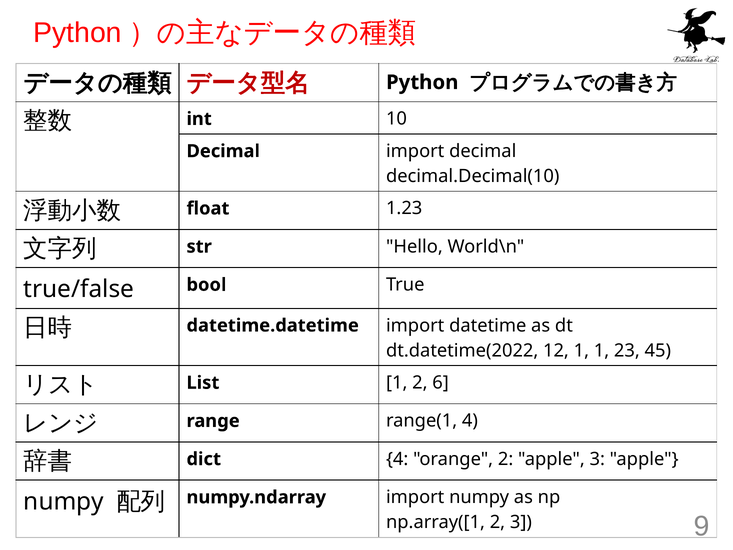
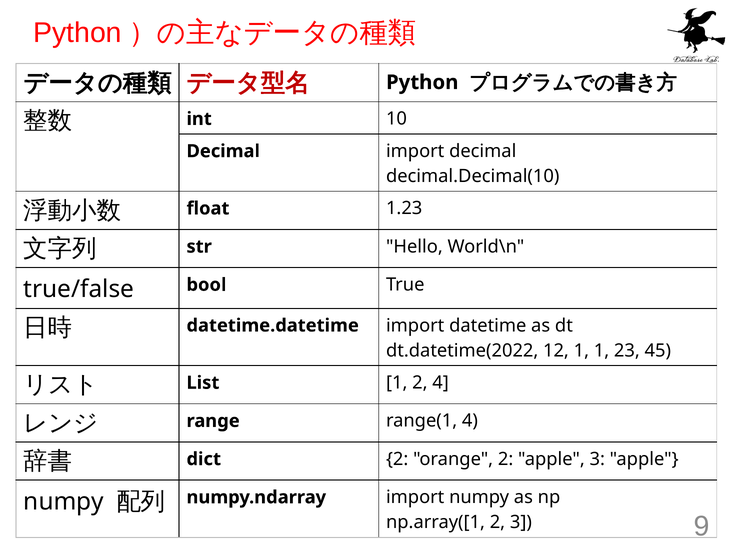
2 6: 6 -> 4
dict 4: 4 -> 2
